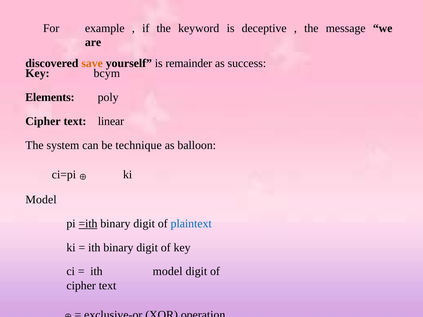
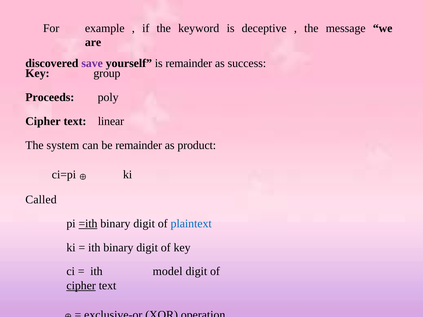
save colour: orange -> purple
bcym: bcym -> group
Elements: Elements -> Proceeds
be technique: technique -> remainder
balloon: balloon -> product
Model at (41, 200): Model -> Called
cipher at (81, 286) underline: none -> present
